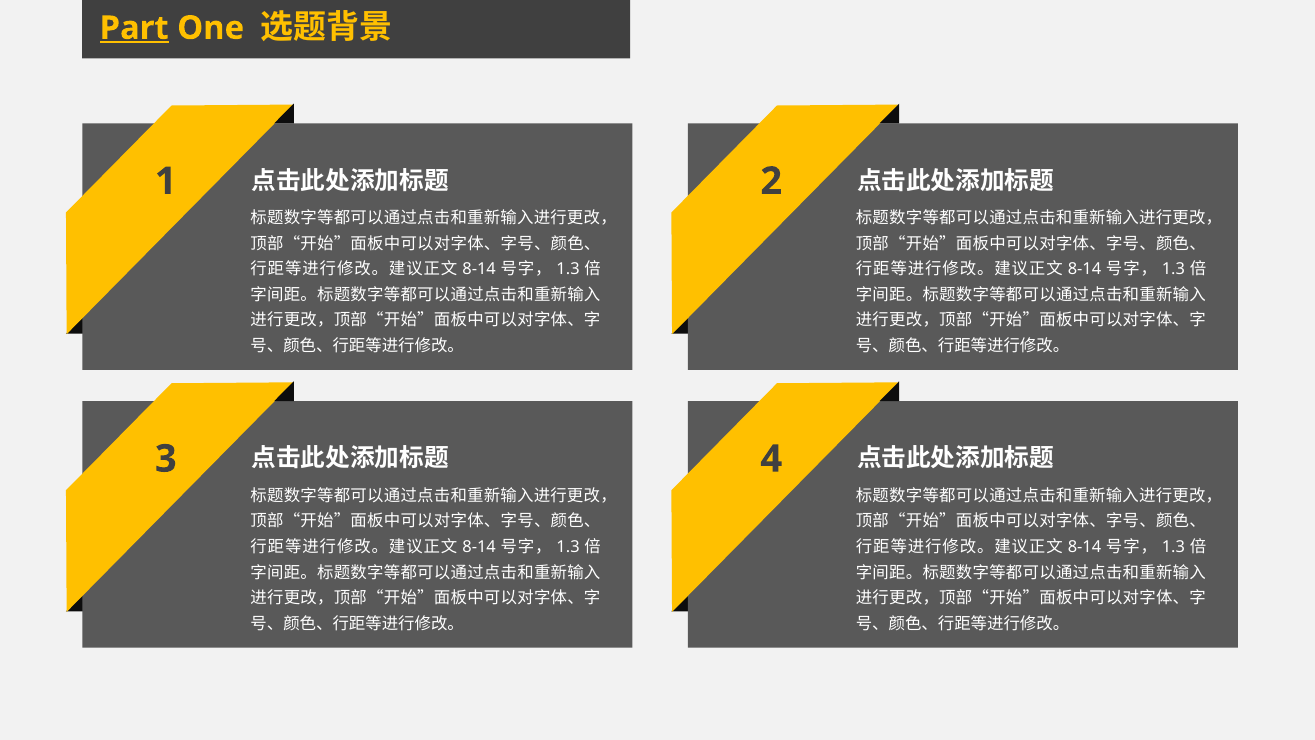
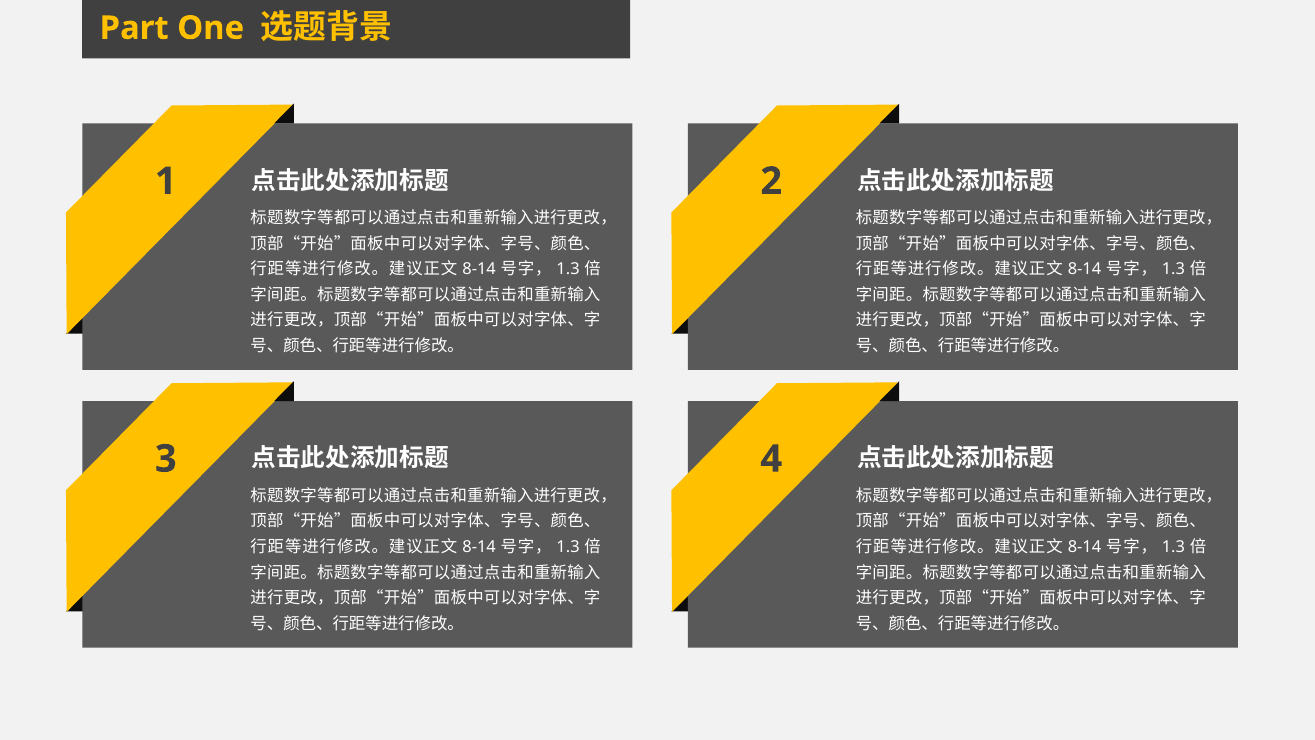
Part underline: present -> none
